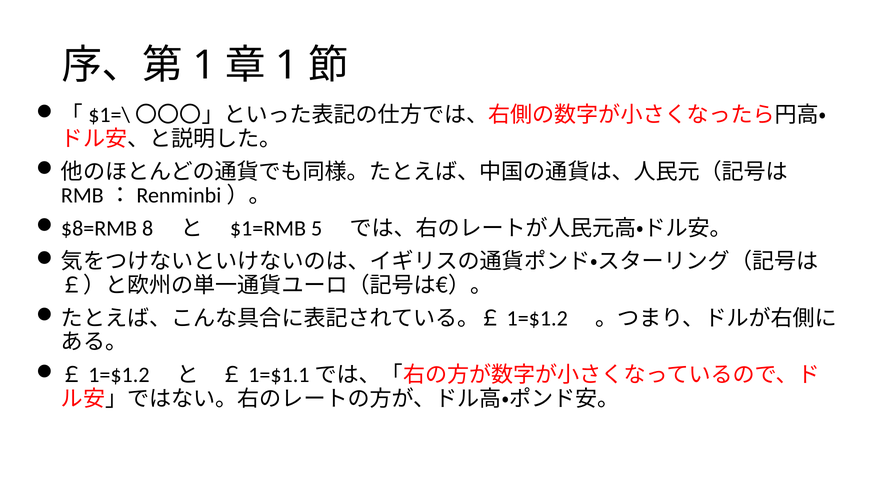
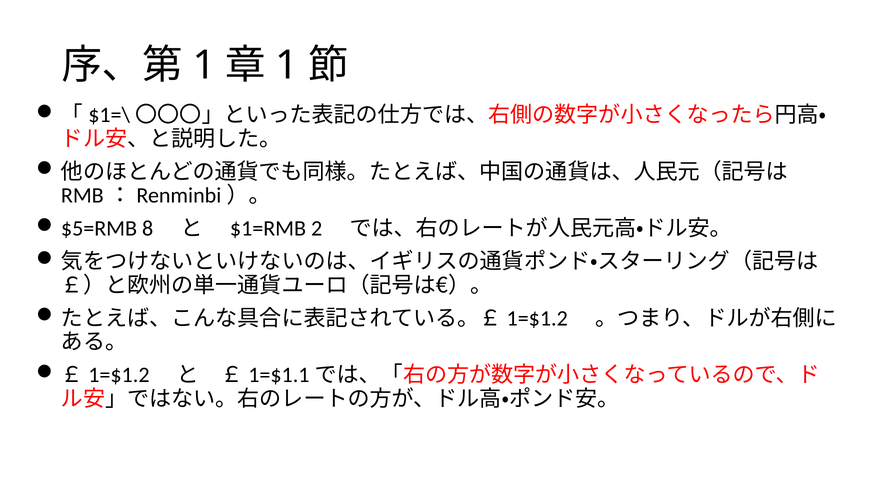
$8=RMB: $8=RMB -> $5=RMB
5: 5 -> 2
